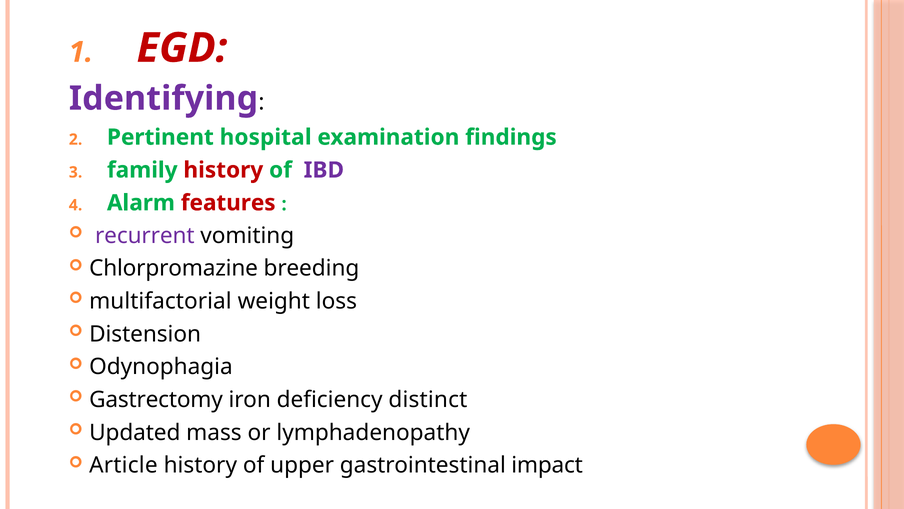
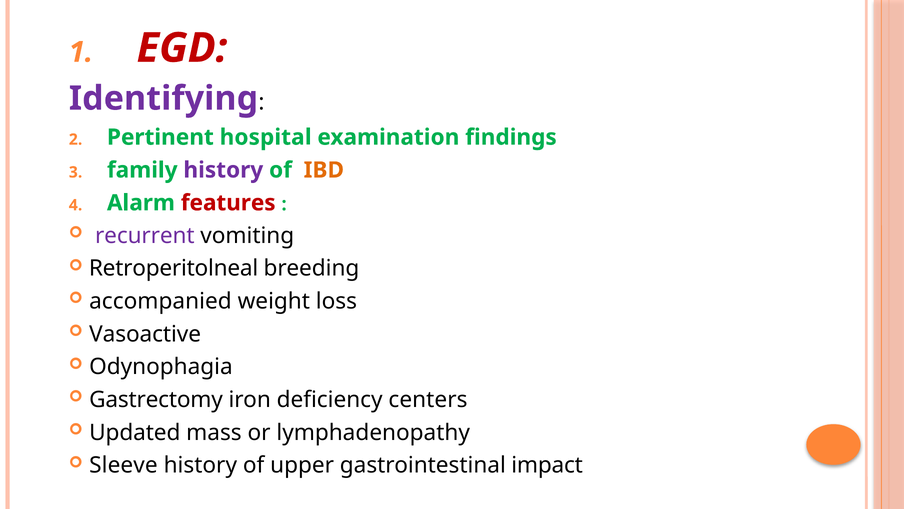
history at (223, 170) colour: red -> purple
IBD colour: purple -> orange
Chlorpromazine: Chlorpromazine -> Retroperitolneal
multifactorial: multifactorial -> accompanied
Distension: Distension -> Vasoactive
distinct: distinct -> centers
Article: Article -> Sleeve
